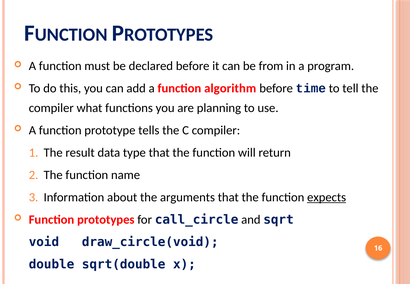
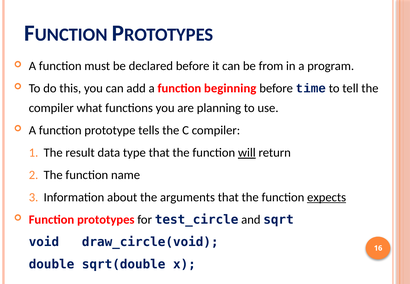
algorithm: algorithm -> beginning
will underline: none -> present
call_circle: call_circle -> test_circle
